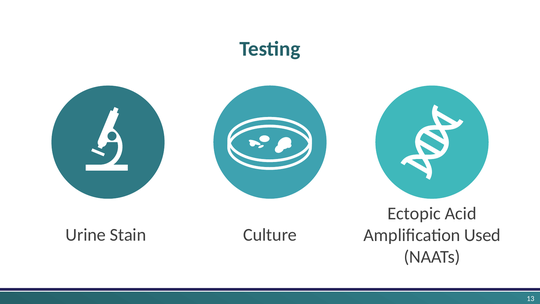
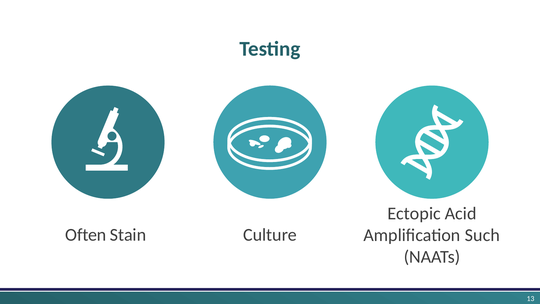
Urine: Urine -> Often
Used: Used -> Such
